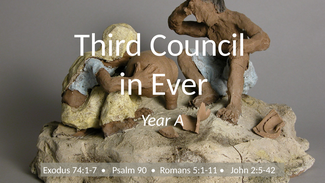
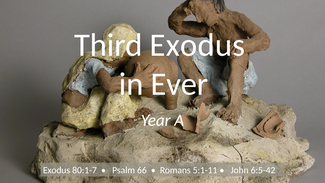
Third Council: Council -> Exodus
74:1-7: 74:1-7 -> 80:1-7
90: 90 -> 66
2:5-42: 2:5-42 -> 6:5-42
